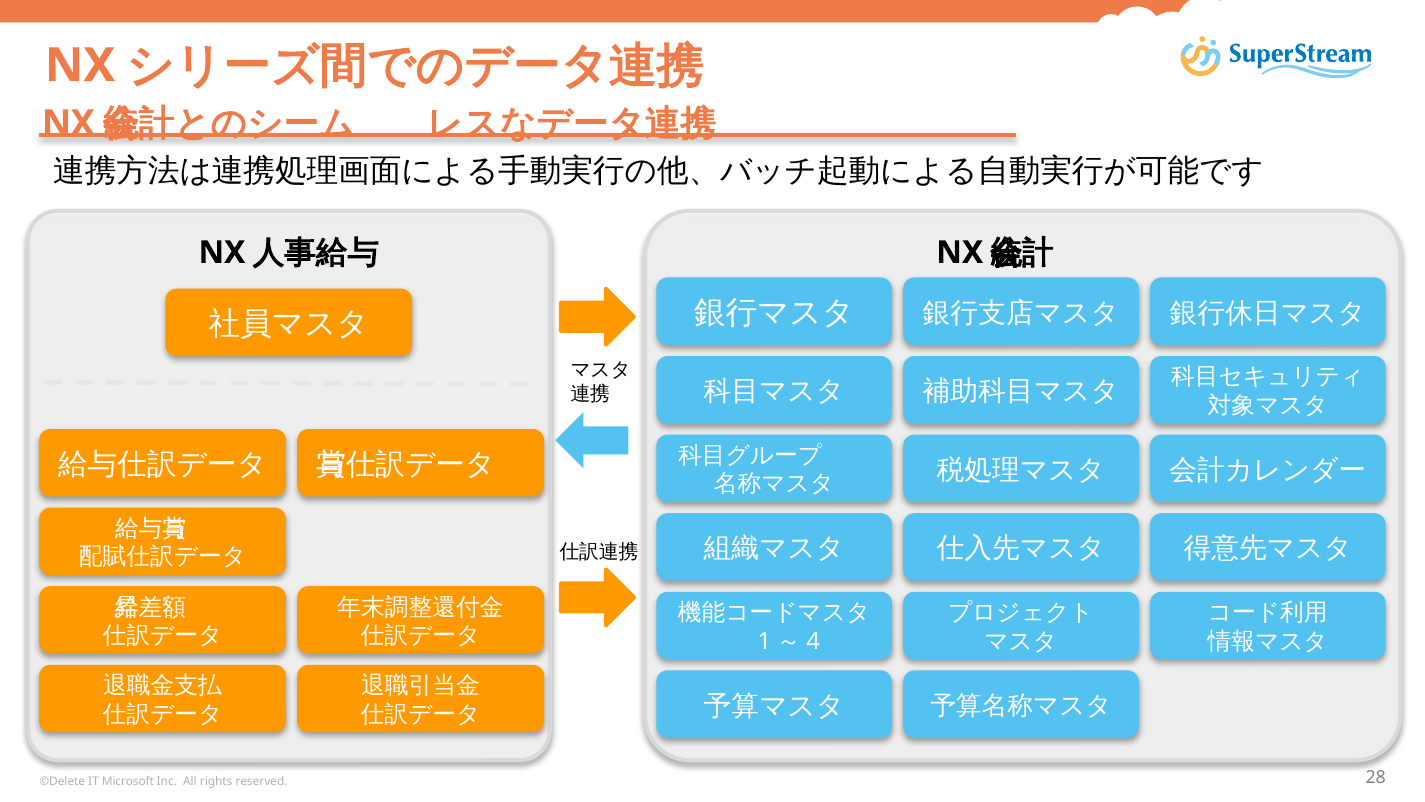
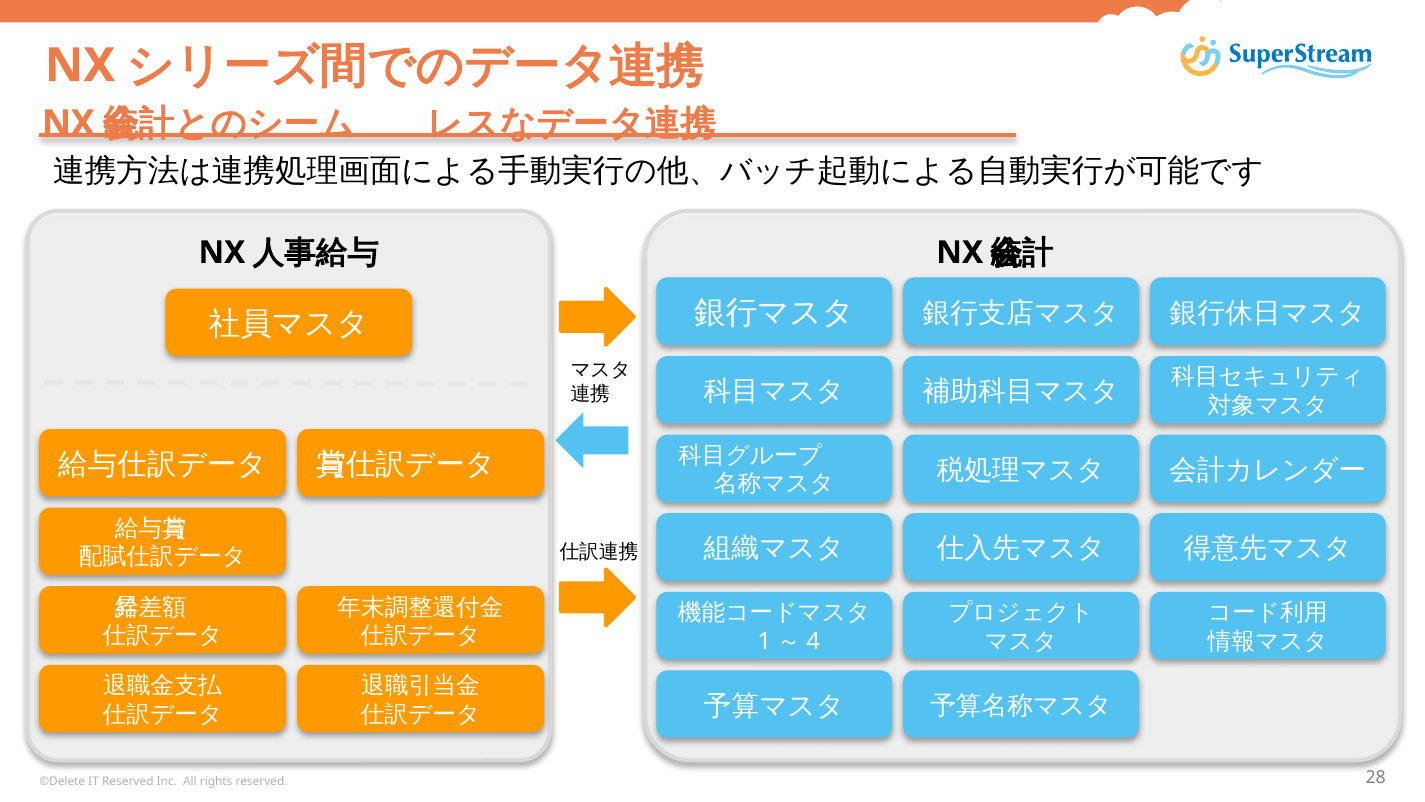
IT Microsoft: Microsoft -> Reserved
